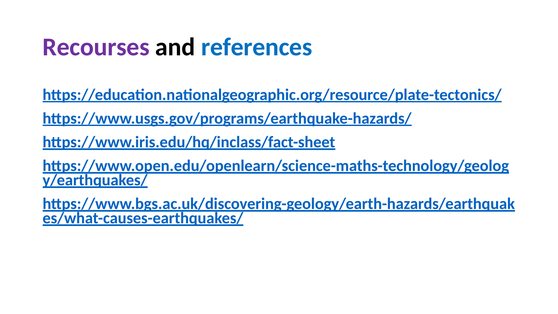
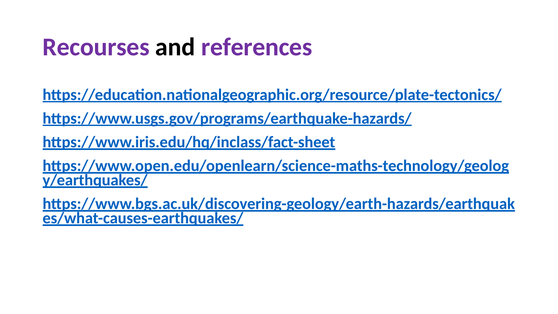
references colour: blue -> purple
